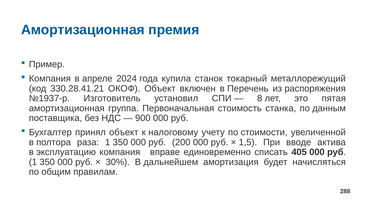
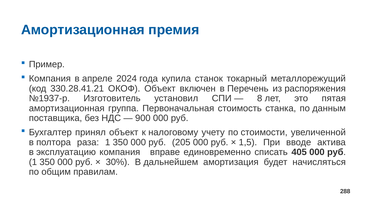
200: 200 -> 205
